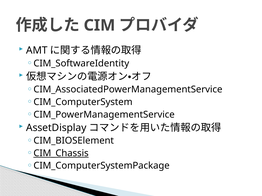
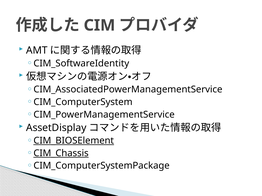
CIM_BIOSElement underline: none -> present
